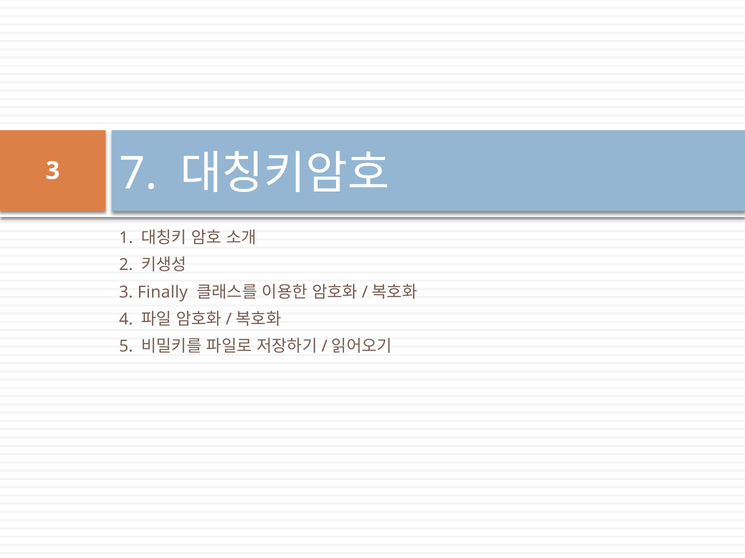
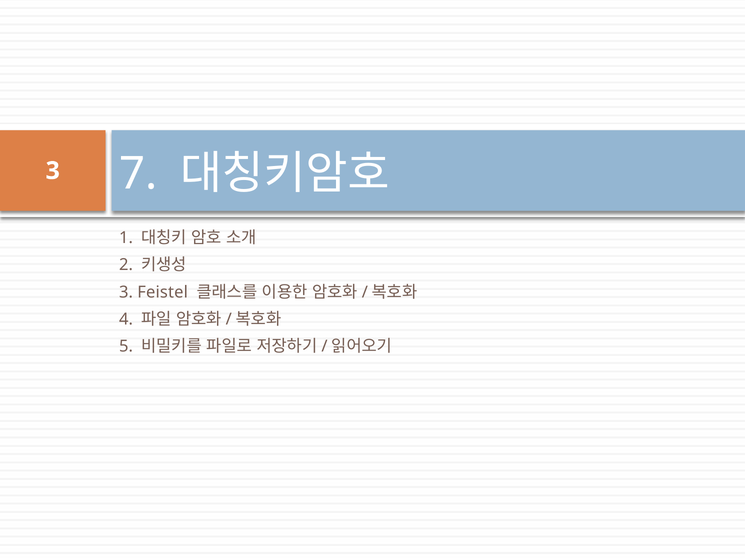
Finally: Finally -> Feistel
